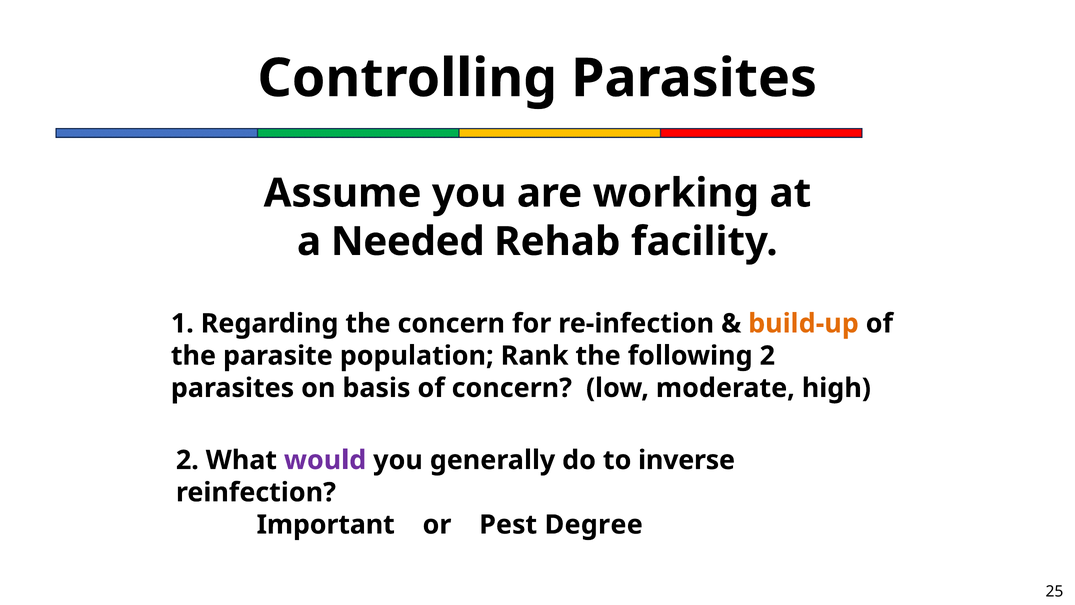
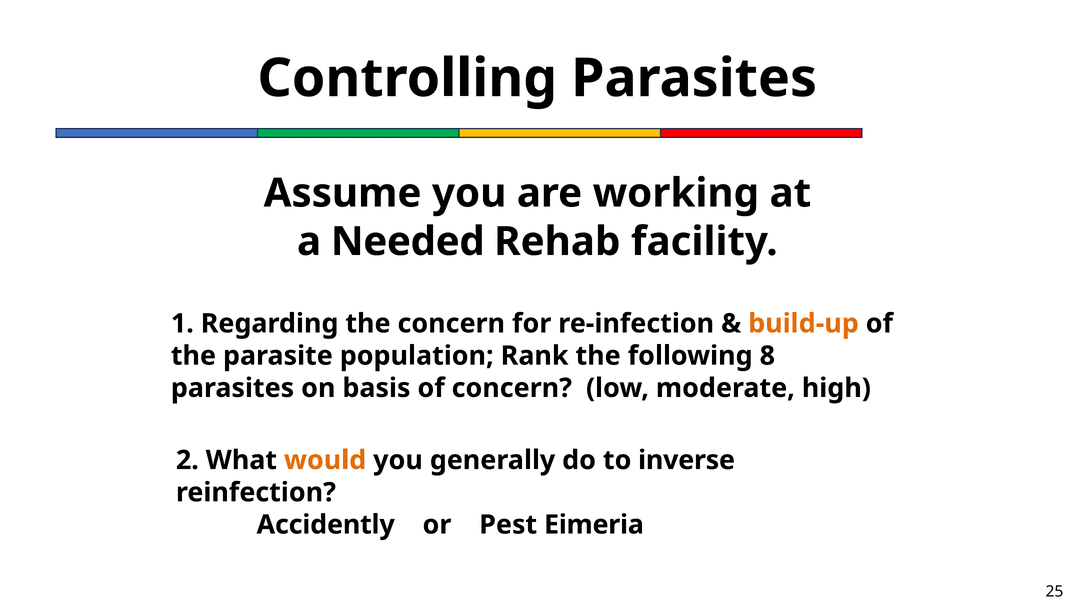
following 2: 2 -> 8
would colour: purple -> orange
Important: Important -> Accidently
Degree: Degree -> Eimeria
